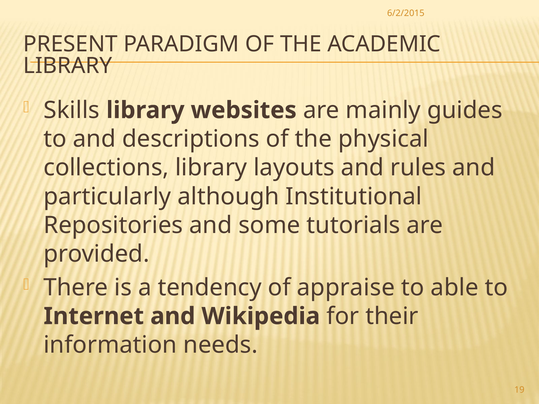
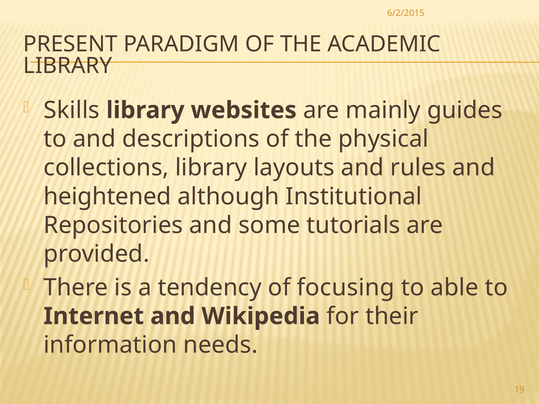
particularly: particularly -> heightened
appraise: appraise -> focusing
